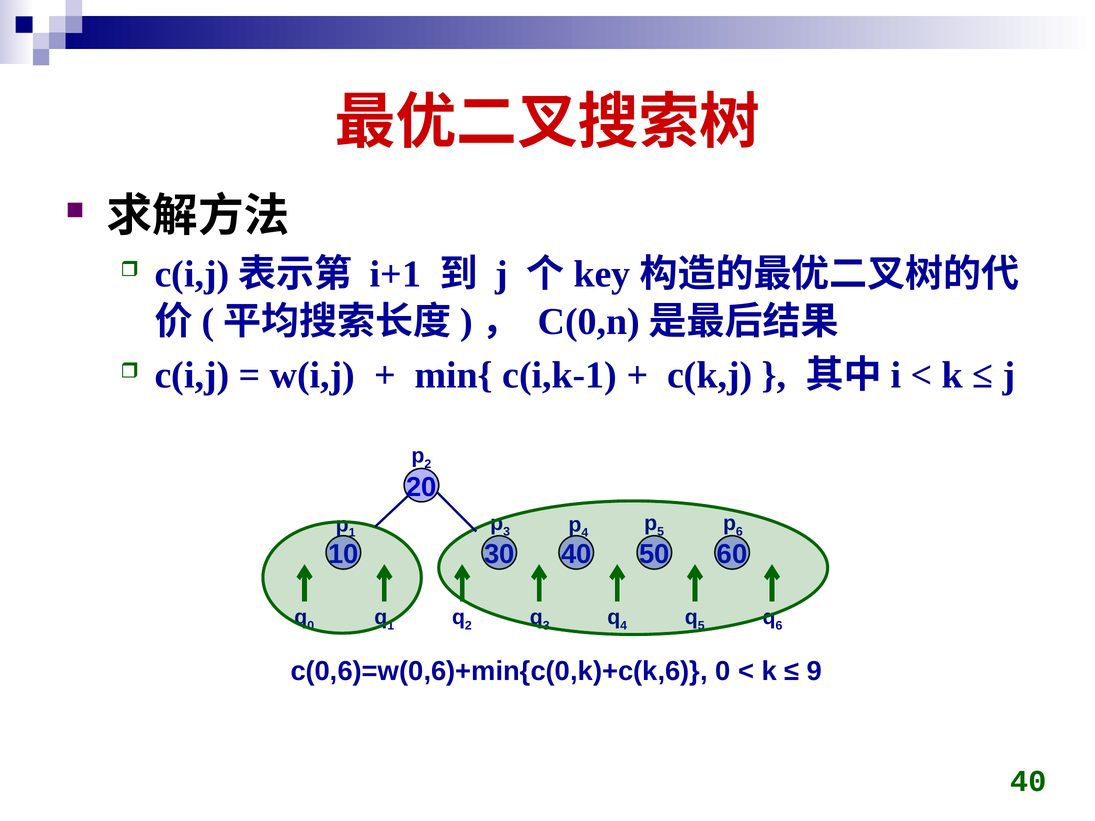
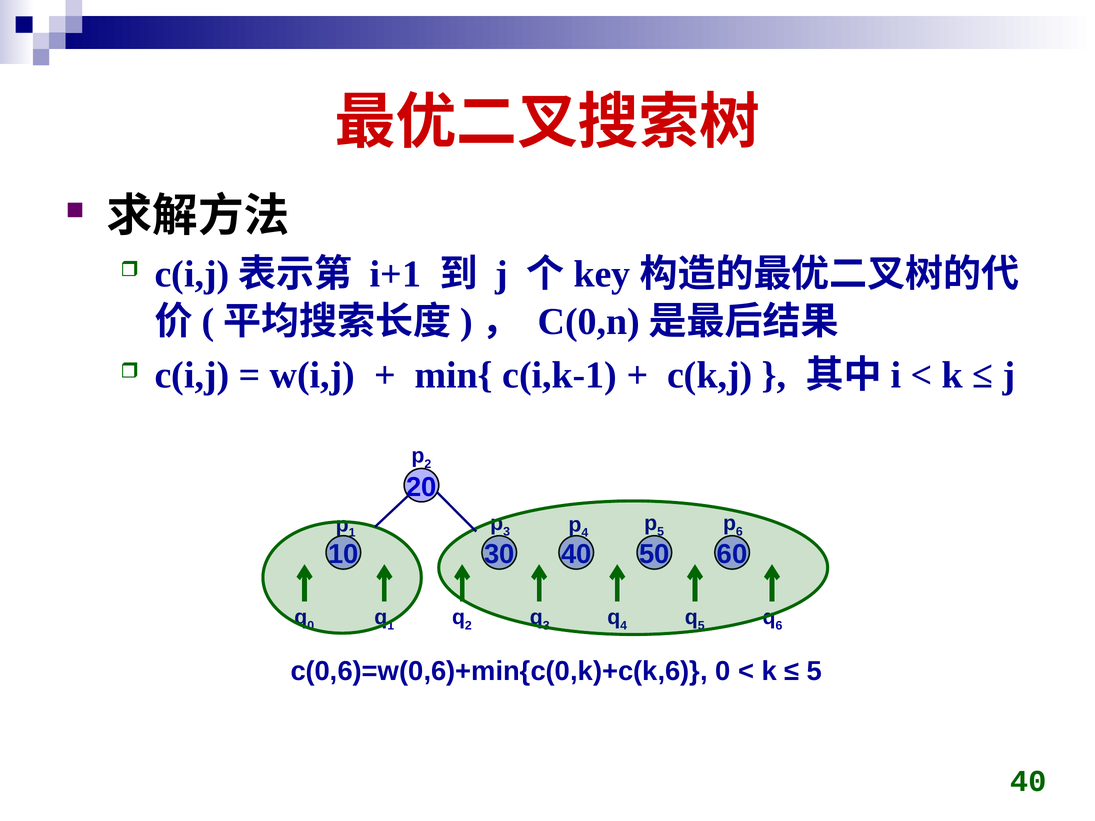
9 at (815, 671): 9 -> 5
